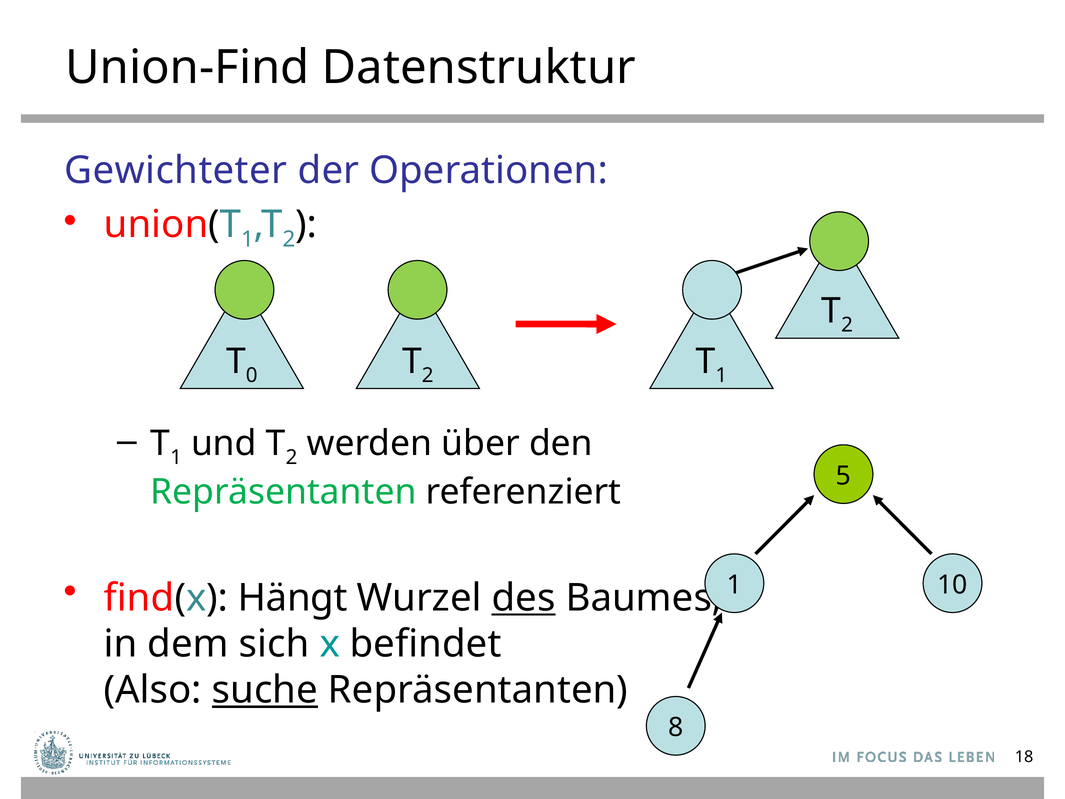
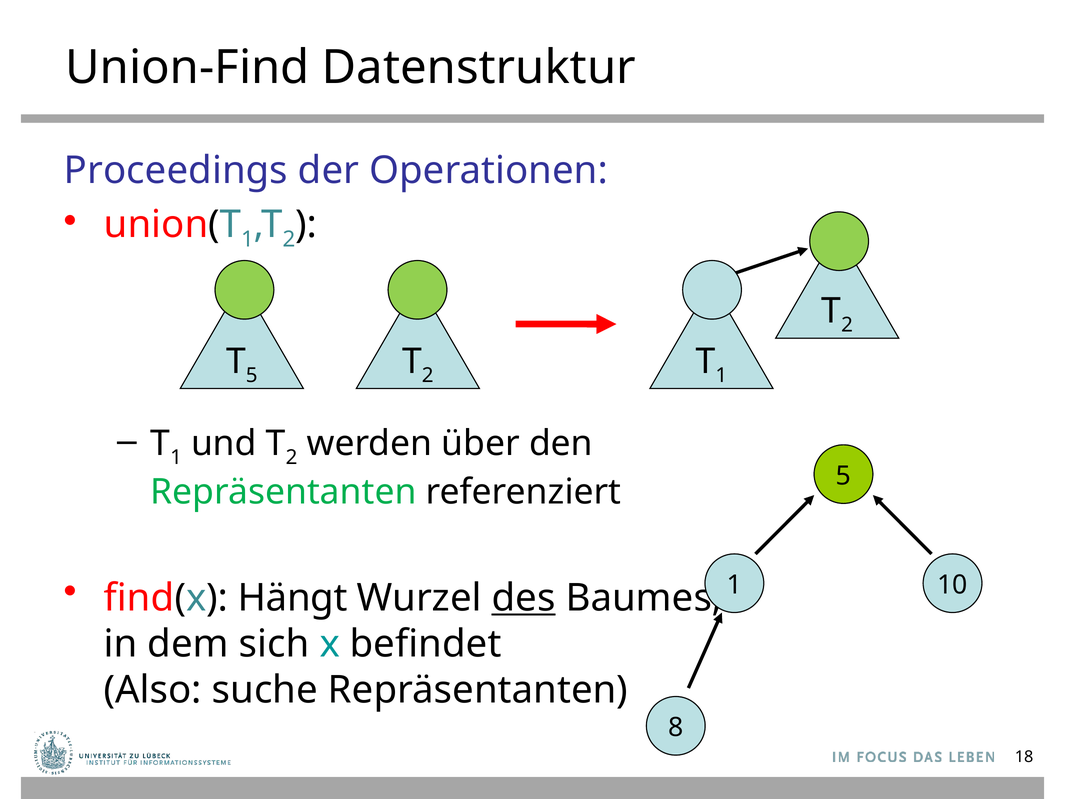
Gewichteter: Gewichteter -> Proceedings
0 at (252, 375): 0 -> 5
suche underline: present -> none
